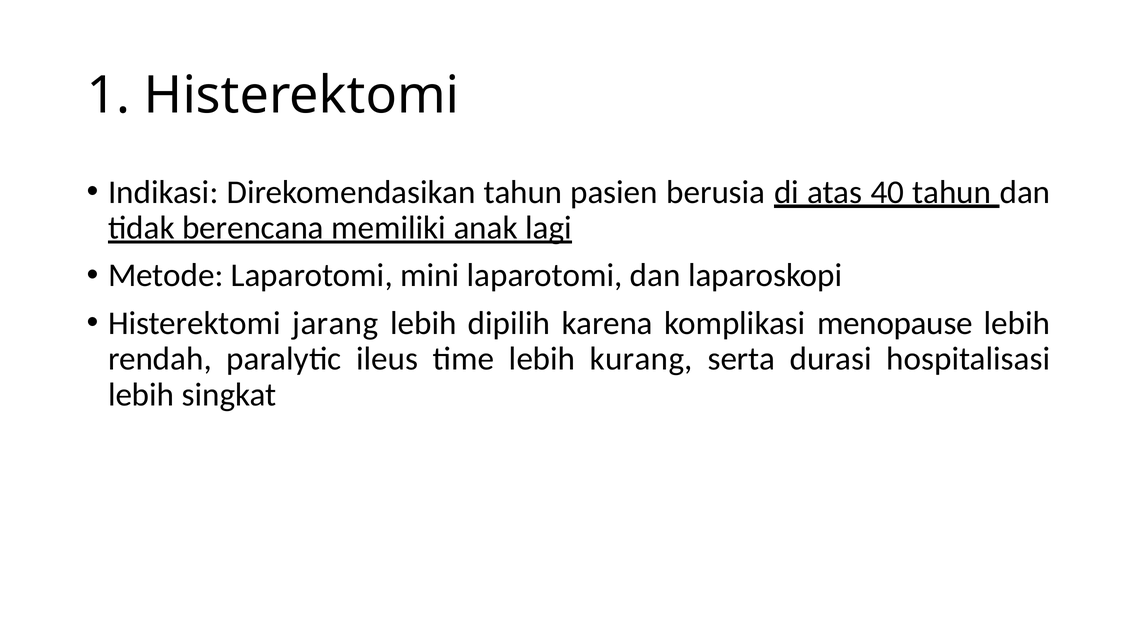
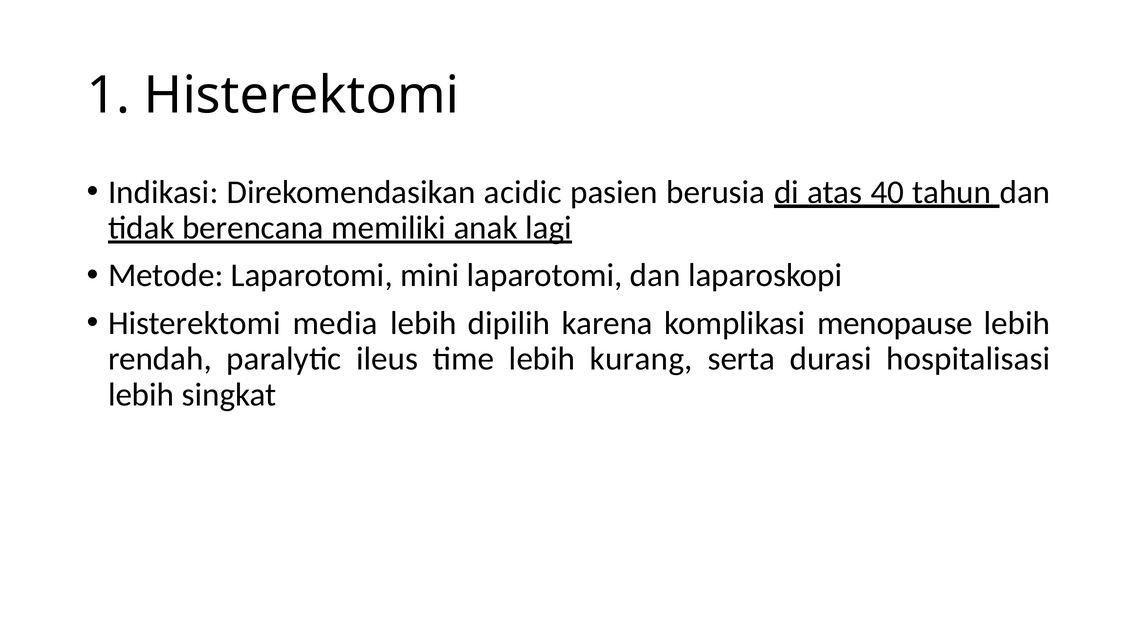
Direkomendasikan tahun: tahun -> acidic
jarang: jarang -> media
